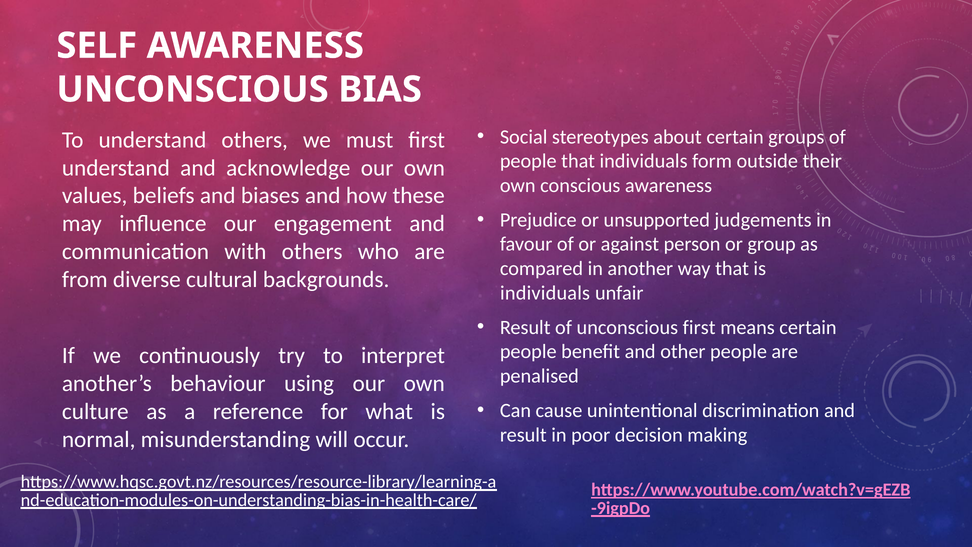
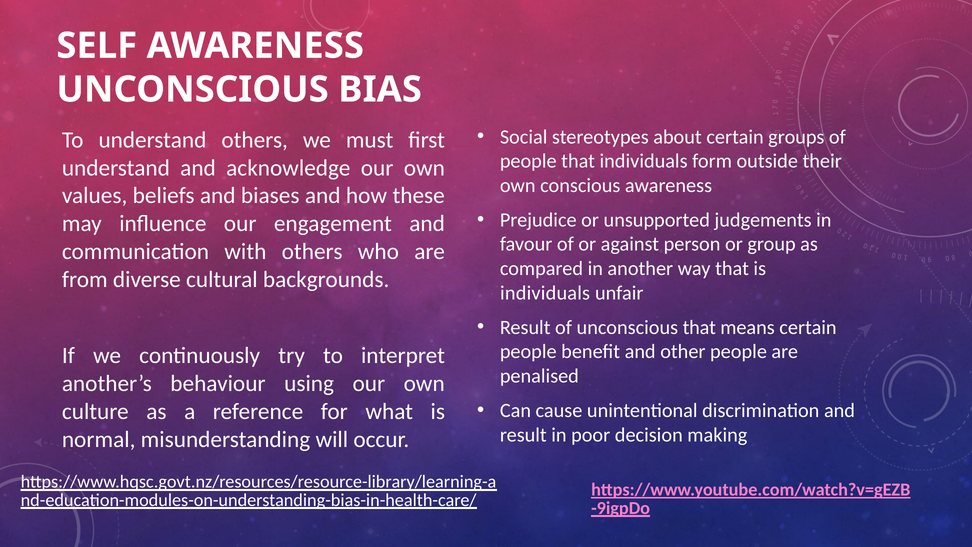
unconscious first: first -> that
